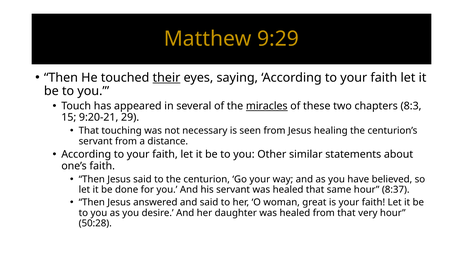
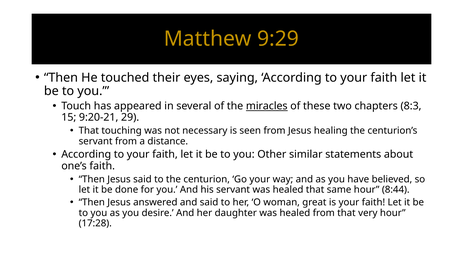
their underline: present -> none
8:37: 8:37 -> 8:44
50:28: 50:28 -> 17:28
